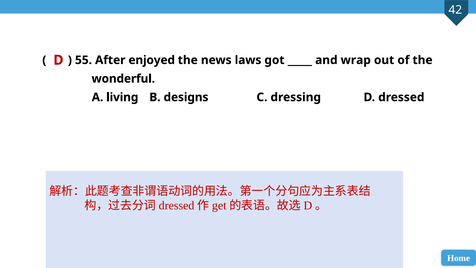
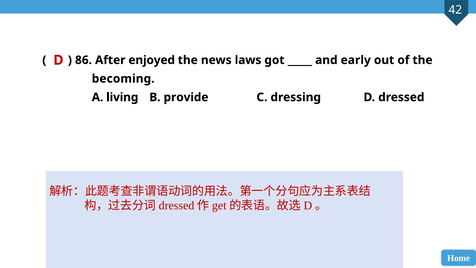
55: 55 -> 86
wrap: wrap -> early
wonderful: wonderful -> becoming
designs: designs -> provide
